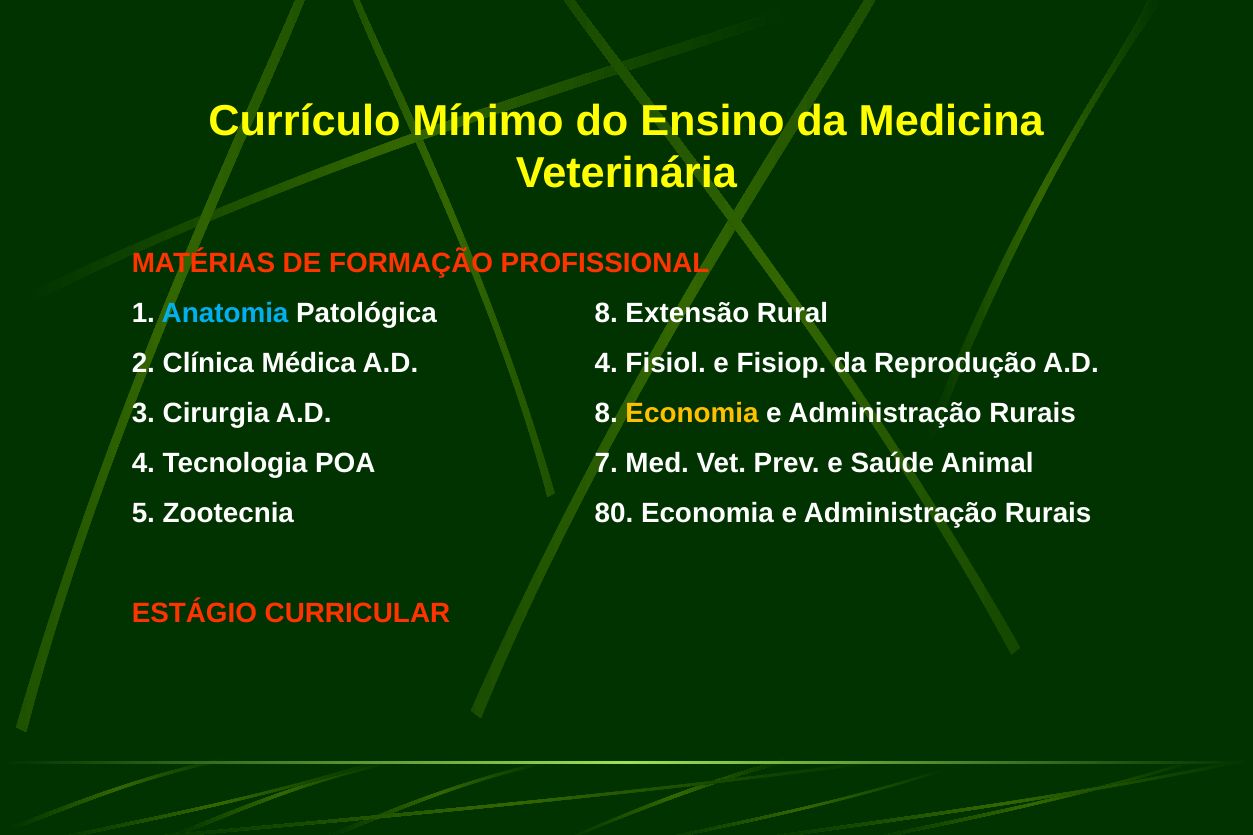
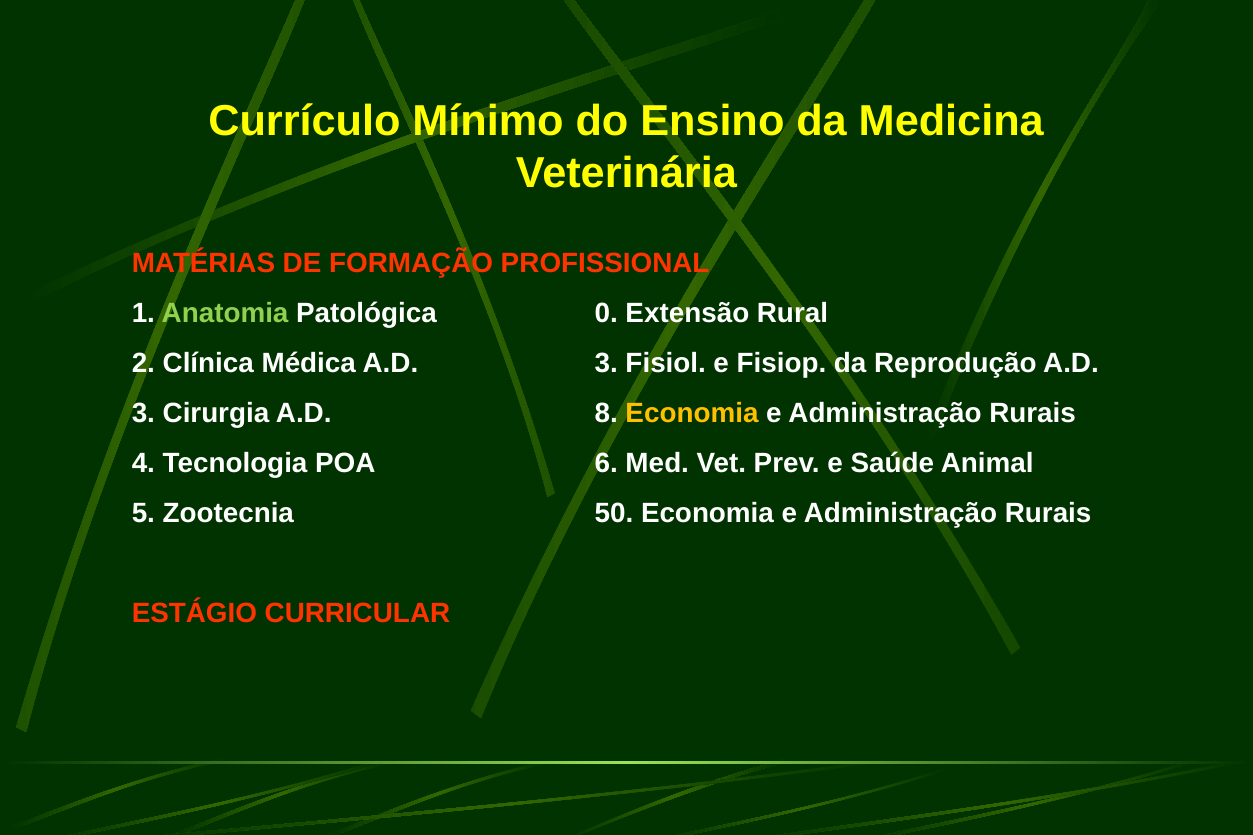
Anatomia colour: light blue -> light green
Patológica 8: 8 -> 0
Médica A.D 4: 4 -> 3
7: 7 -> 6
80: 80 -> 50
